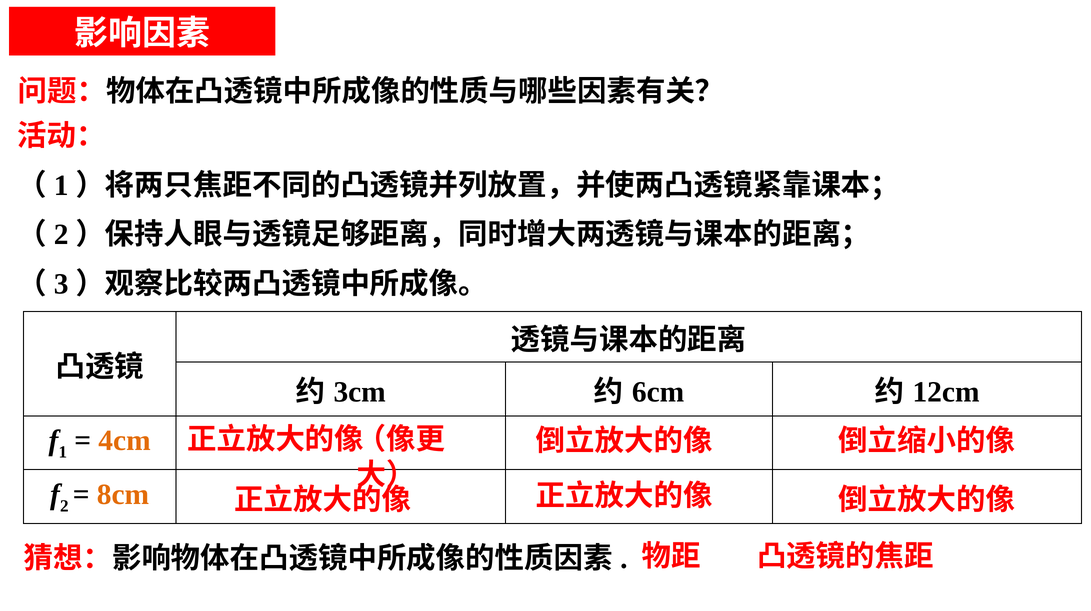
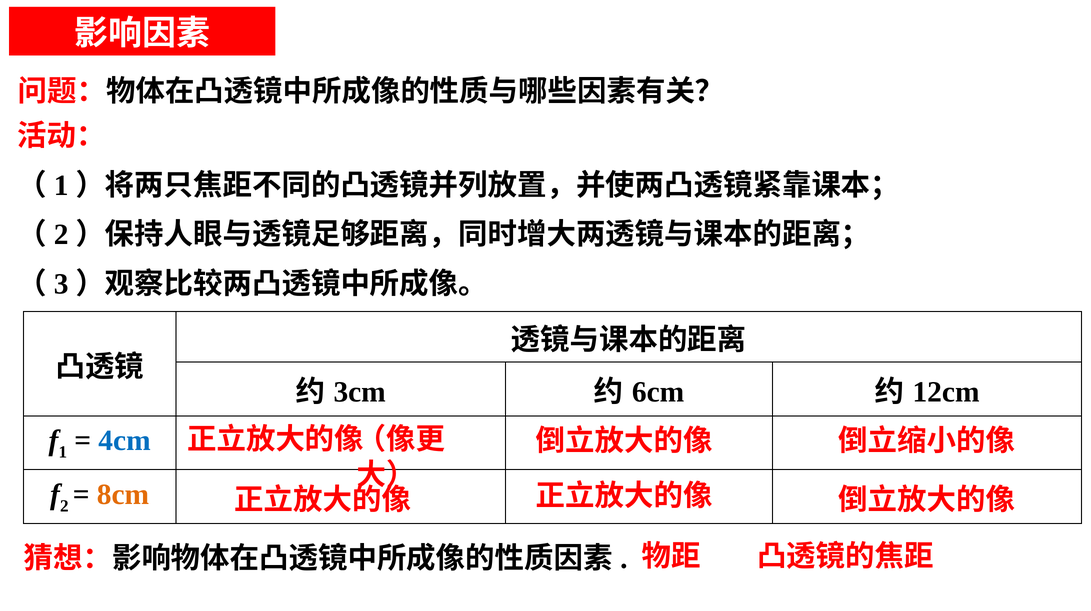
4cm colour: orange -> blue
